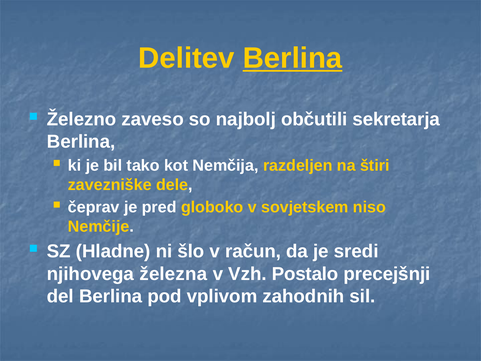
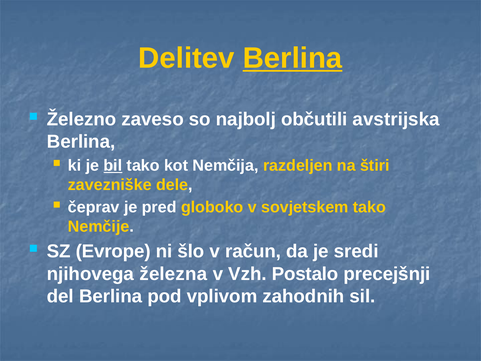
sekretarja: sekretarja -> avstrijska
bil underline: none -> present
sovjetskem niso: niso -> tako
Hladne: Hladne -> Evrope
